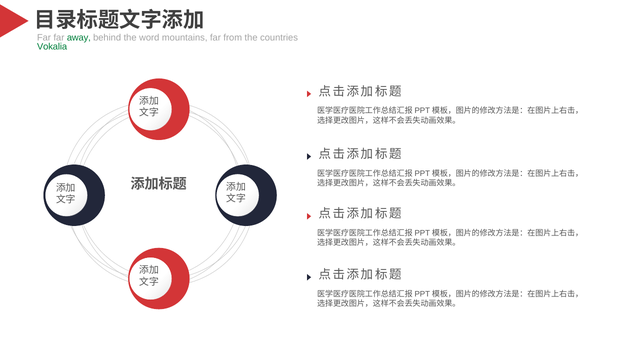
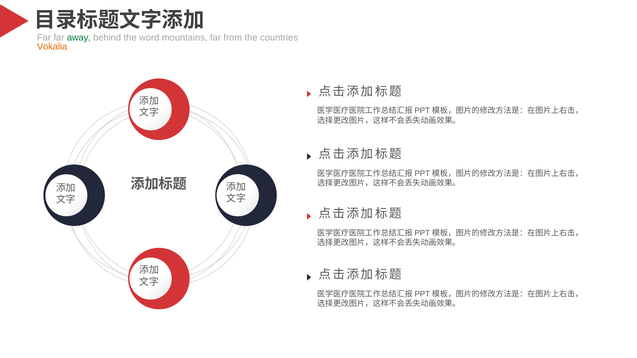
Vokalia colour: green -> orange
